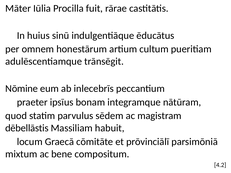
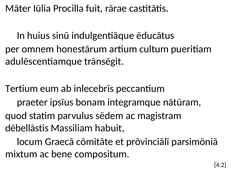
Nōmine: Nōmine -> Tertium
